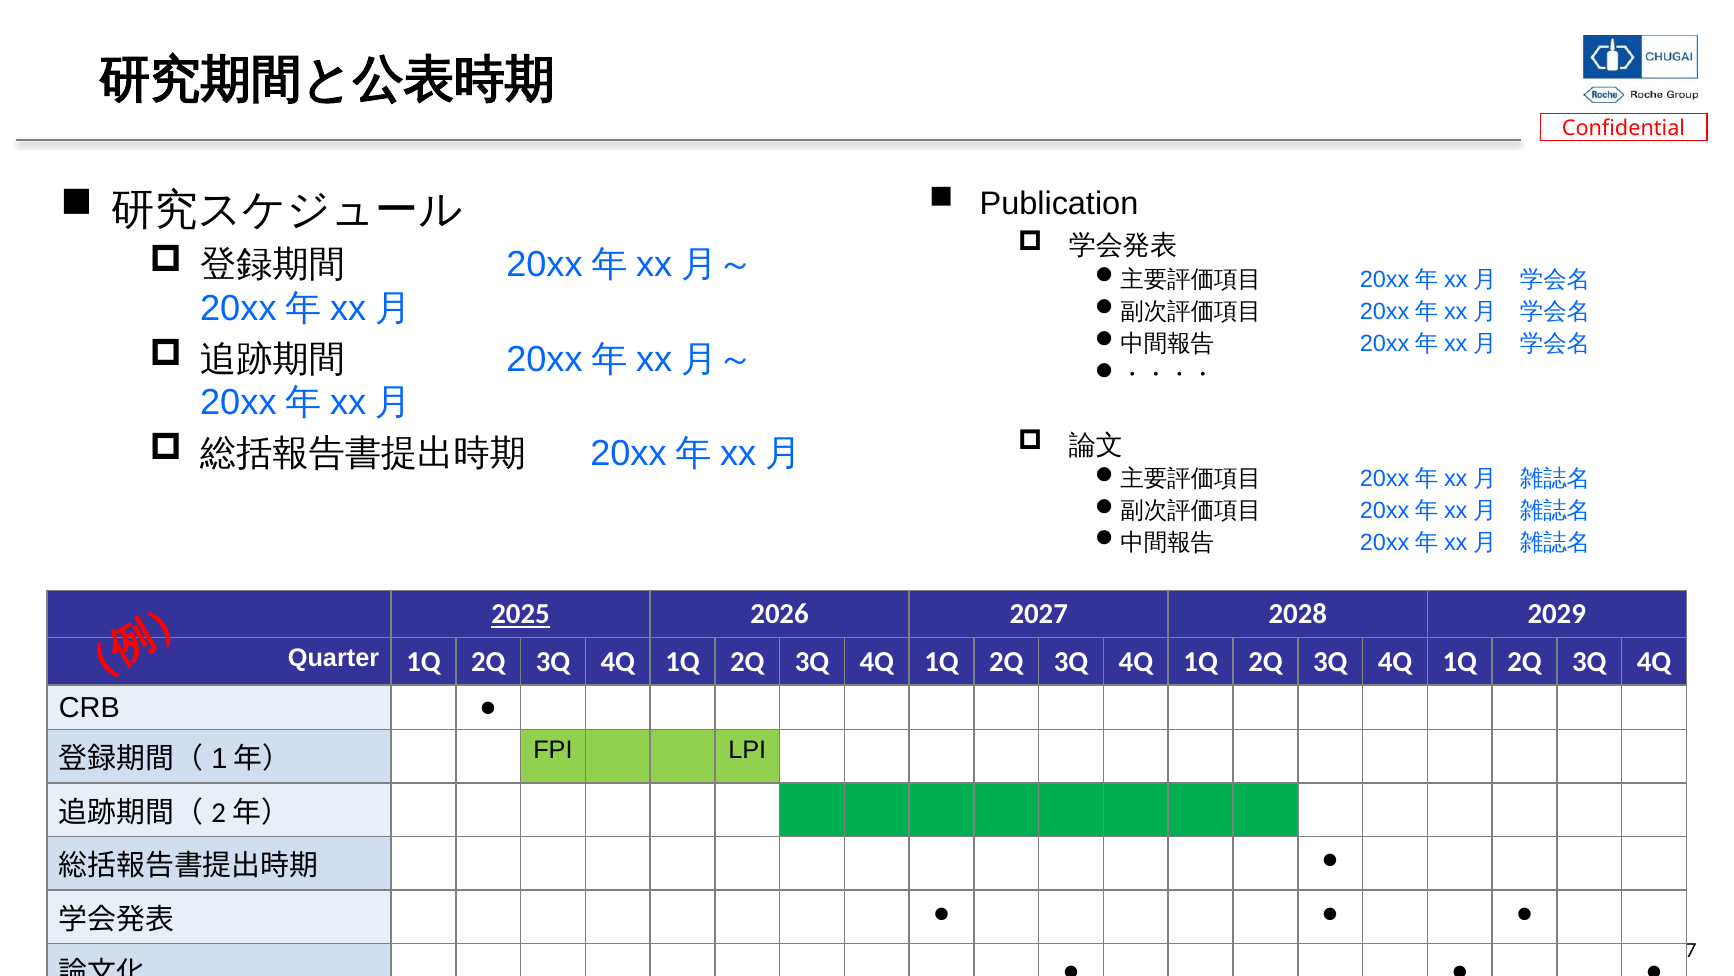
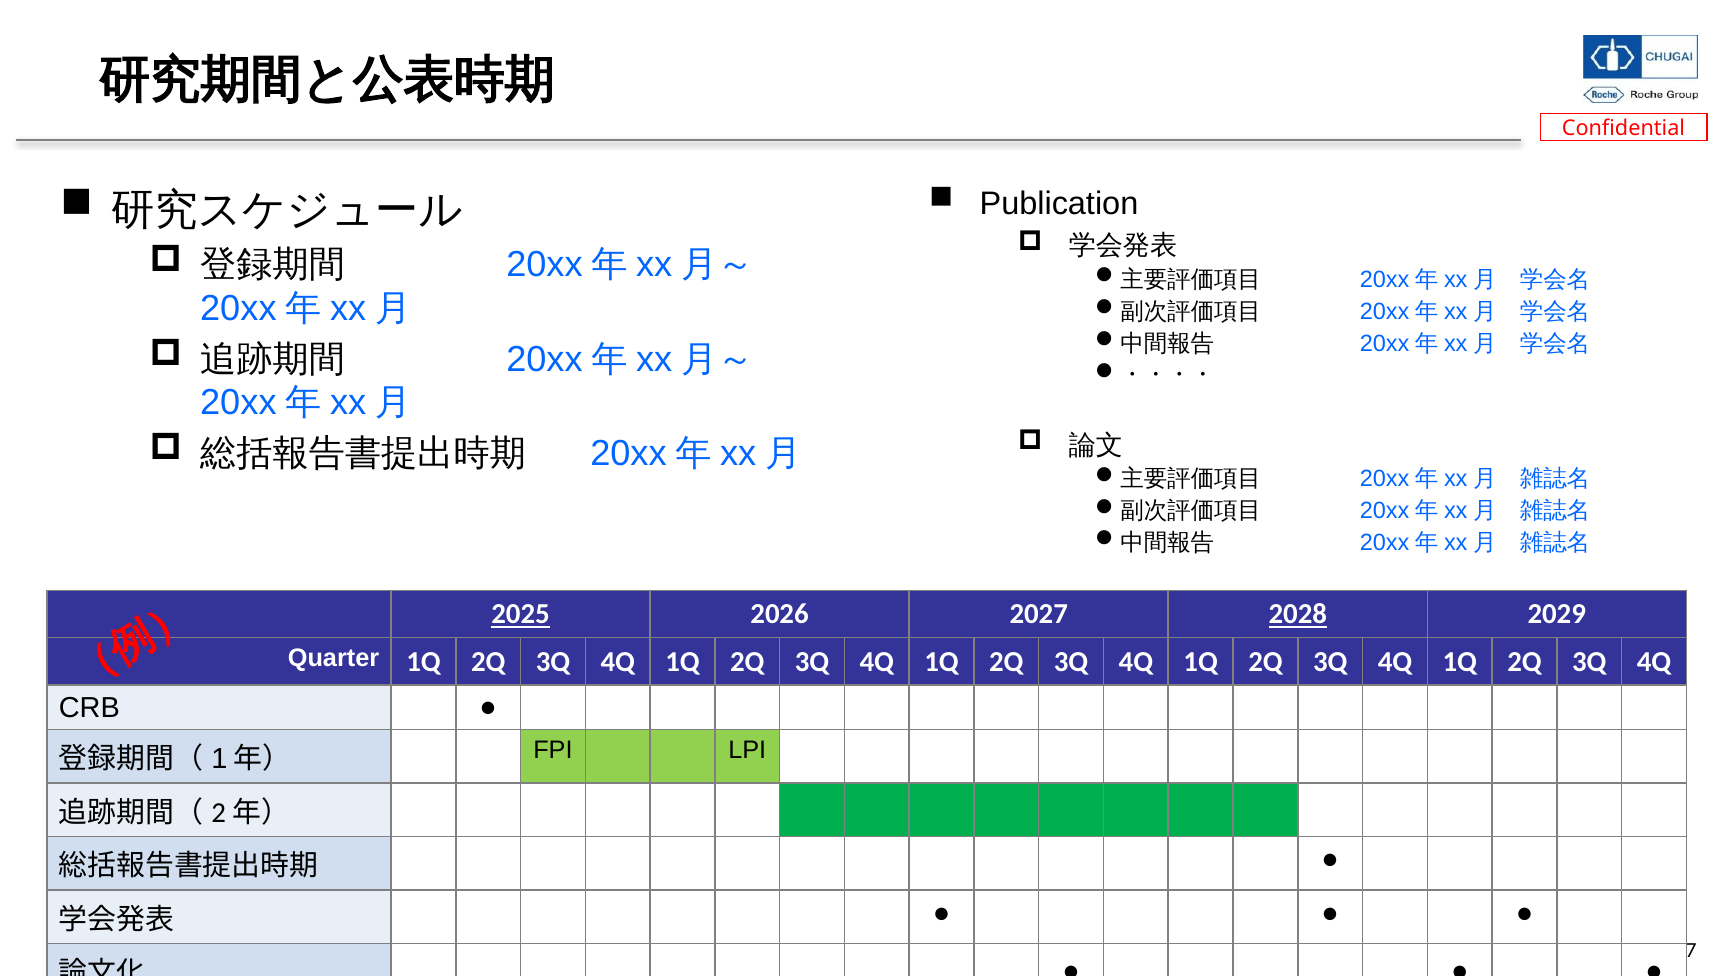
2028 underline: none -> present
